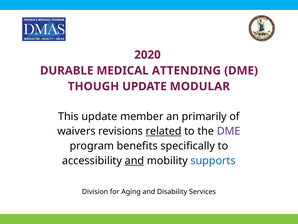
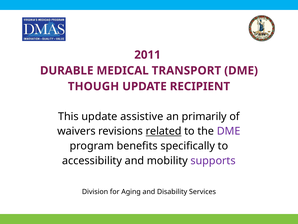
2020: 2020 -> 2011
ATTENDING: ATTENDING -> TRANSPORT
MODULAR: MODULAR -> RECIPIENT
member: member -> assistive
and at (134, 160) underline: present -> none
supports colour: blue -> purple
